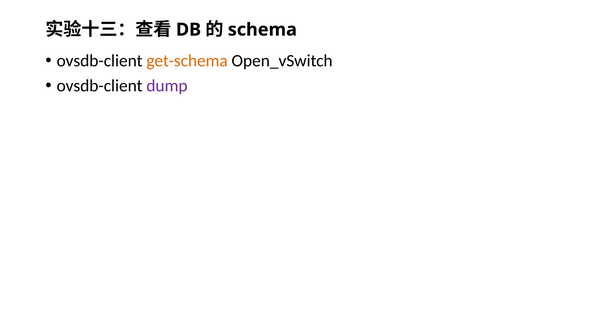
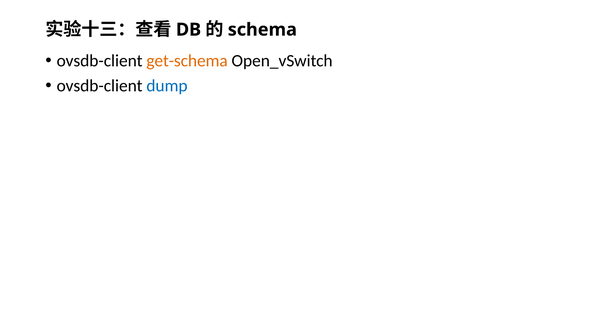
dump colour: purple -> blue
